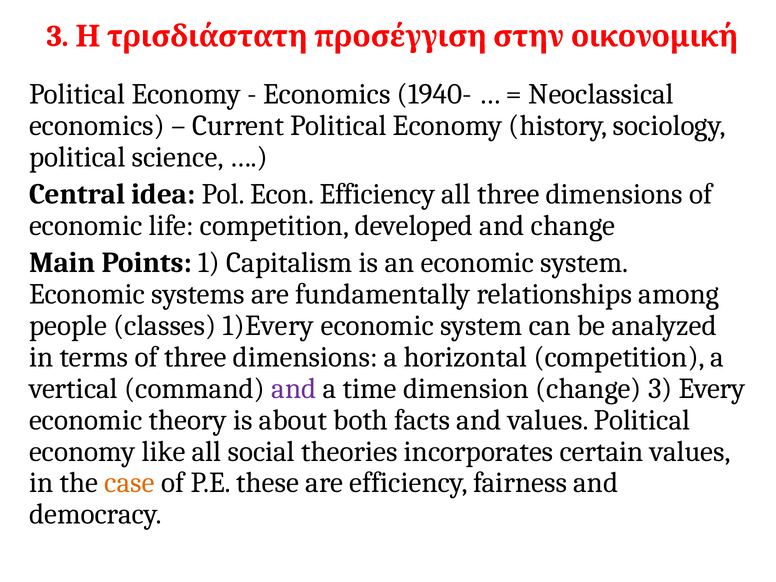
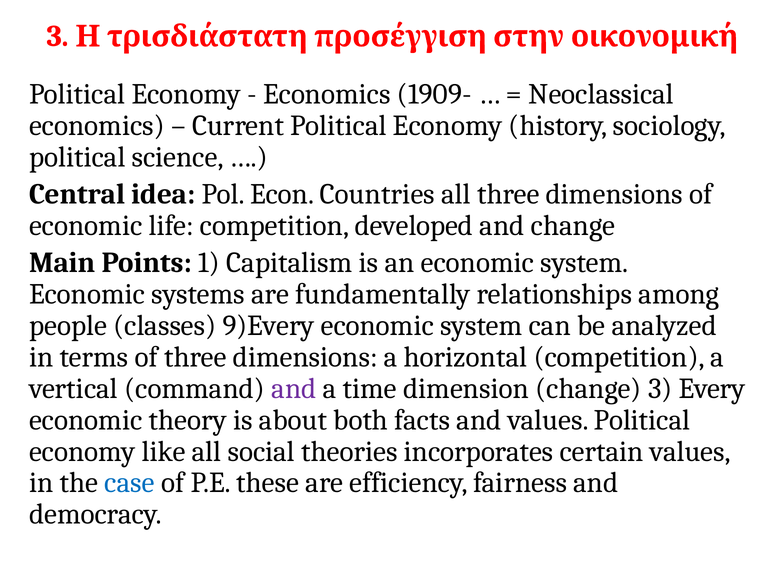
1940-: 1940- -> 1909-
Econ Efficiency: Efficiency -> Countries
1)Every: 1)Every -> 9)Every
case colour: orange -> blue
